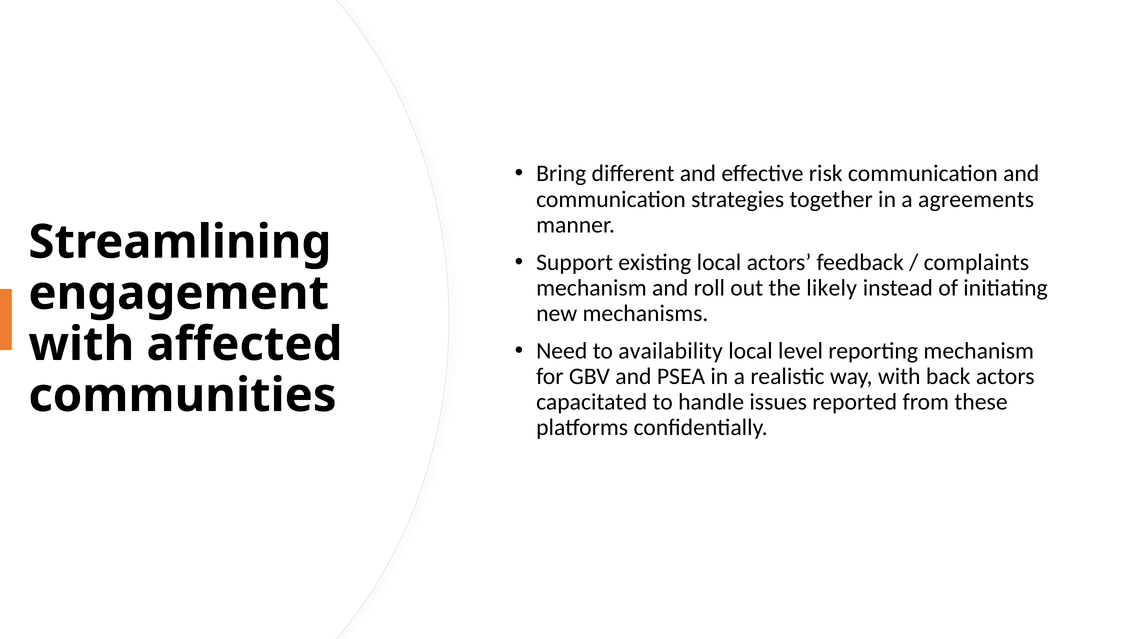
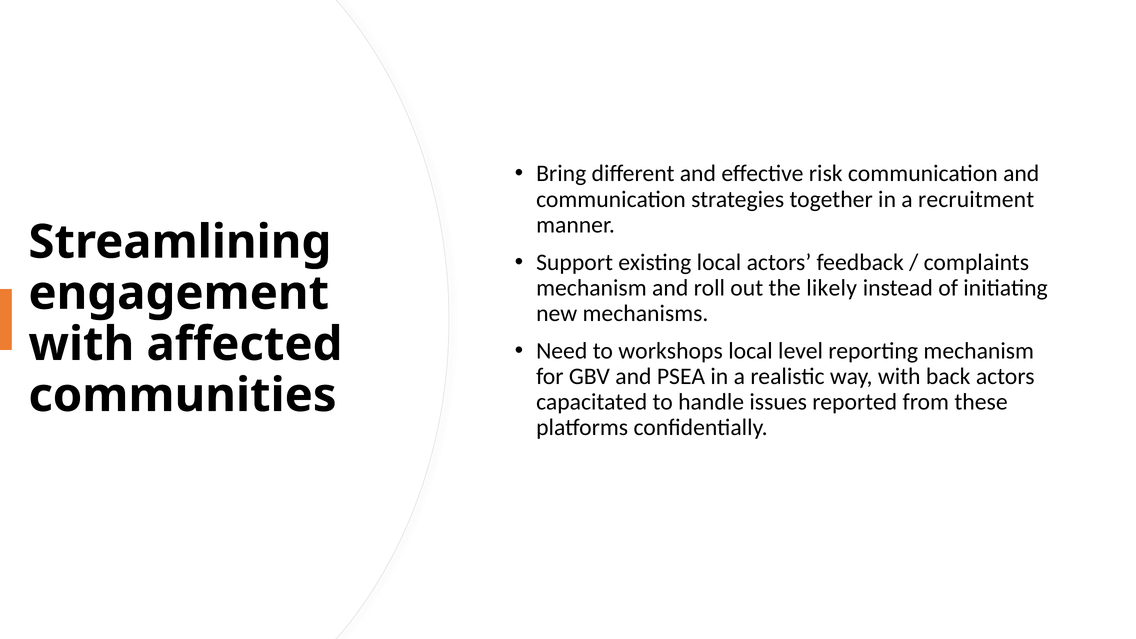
agreements: agreements -> recruitment
availability: availability -> workshops
